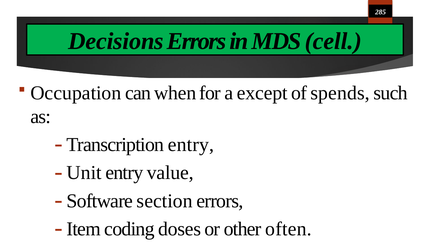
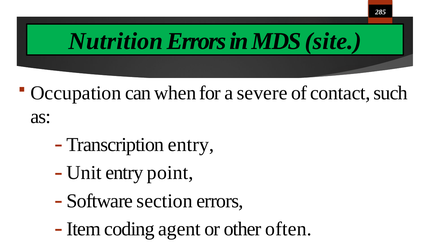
Decisions: Decisions -> Nutrition
cell: cell -> site
except: except -> severe
spends: spends -> contact
value: value -> point
doses: doses -> agent
